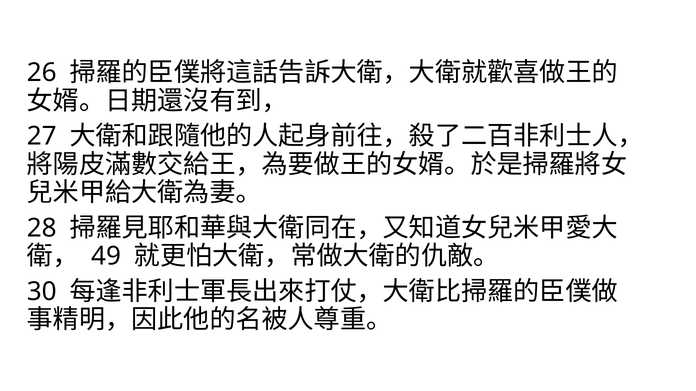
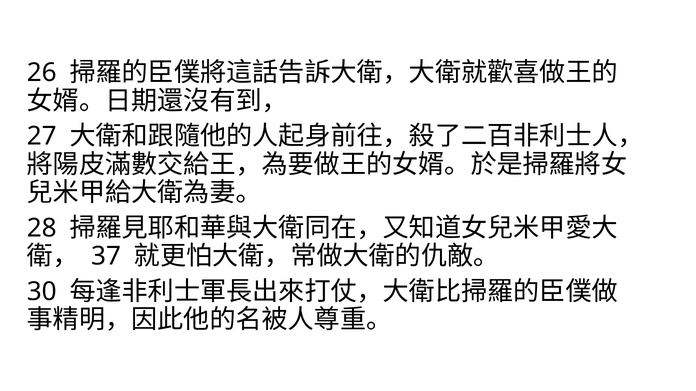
49: 49 -> 37
